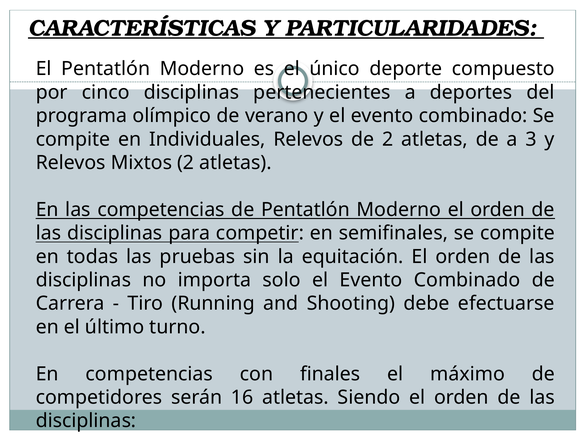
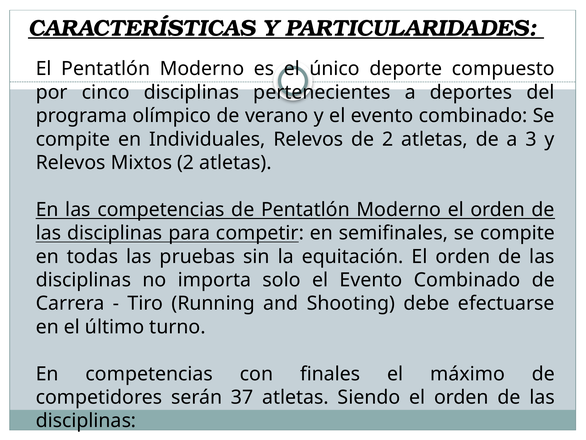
16: 16 -> 37
